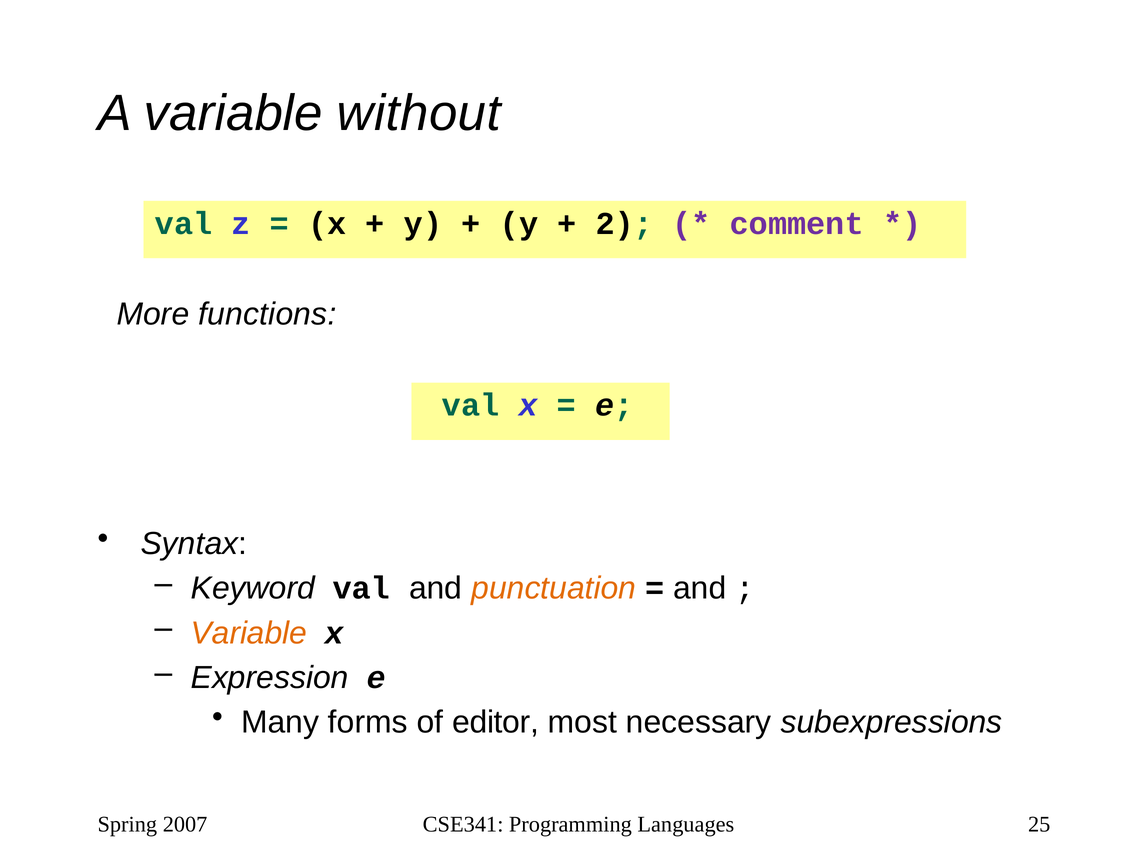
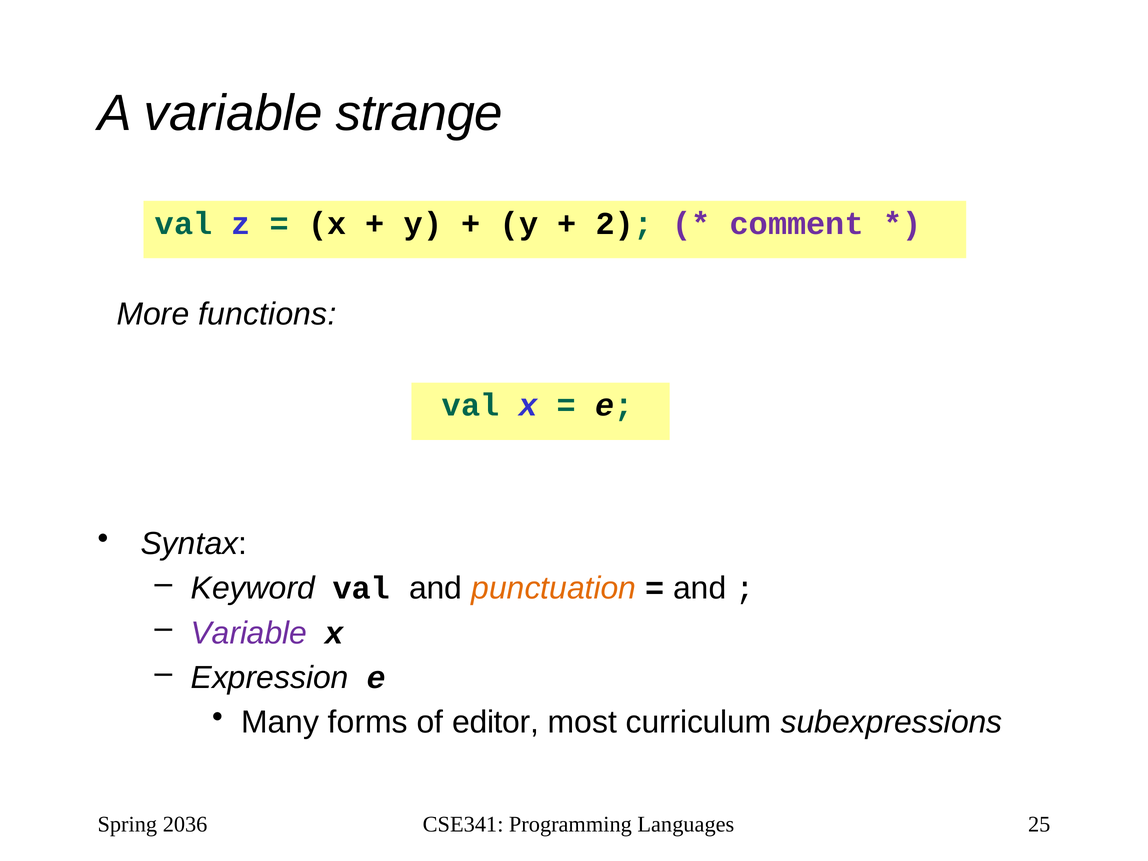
without: without -> strange
Variable at (249, 633) colour: orange -> purple
necessary: necessary -> curriculum
2007: 2007 -> 2036
